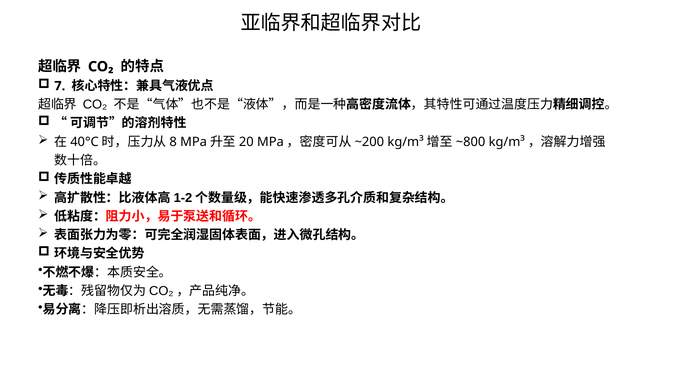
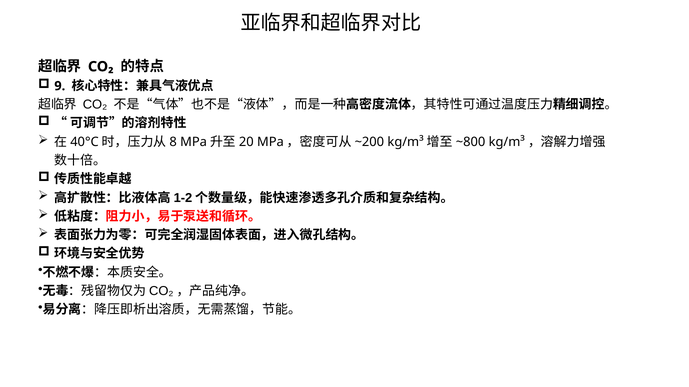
7: 7 -> 9
